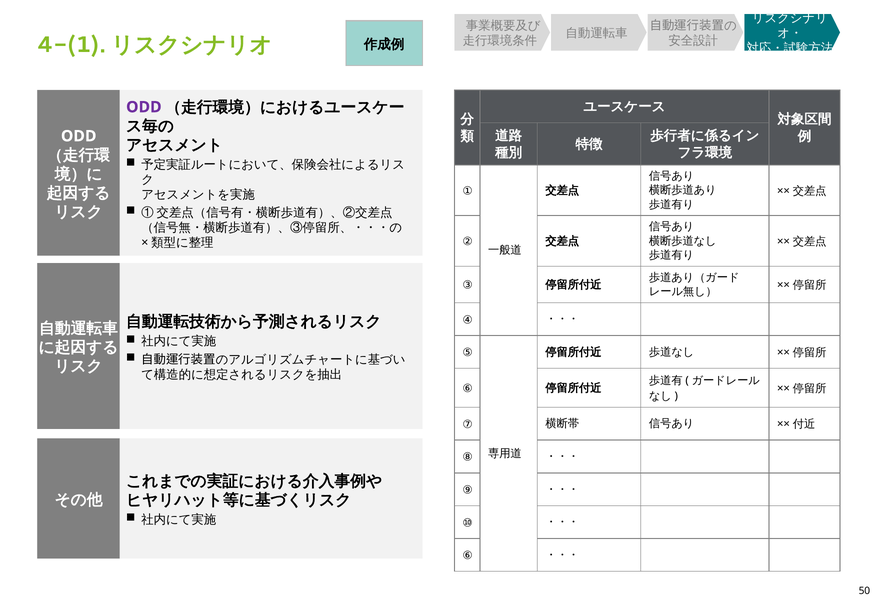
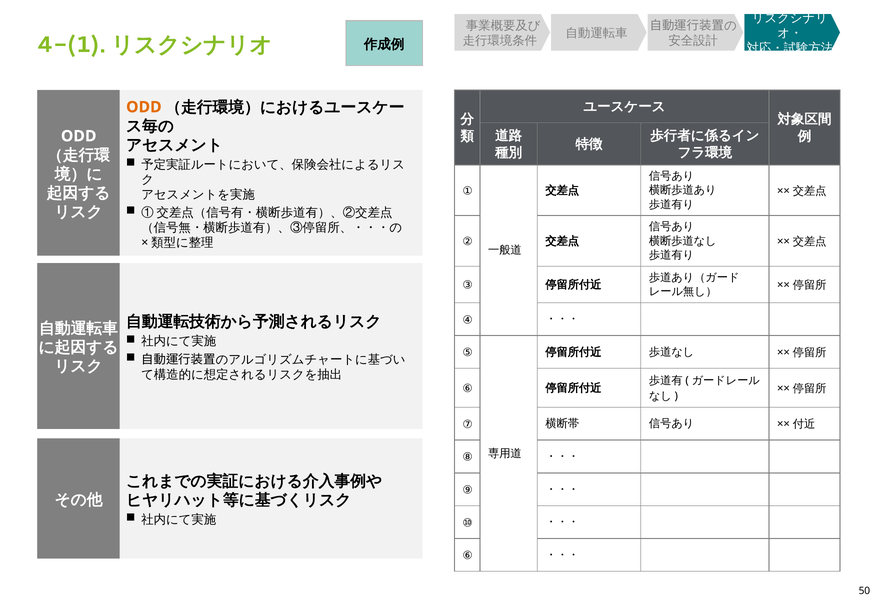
ODD at (144, 107) colour: purple -> orange
